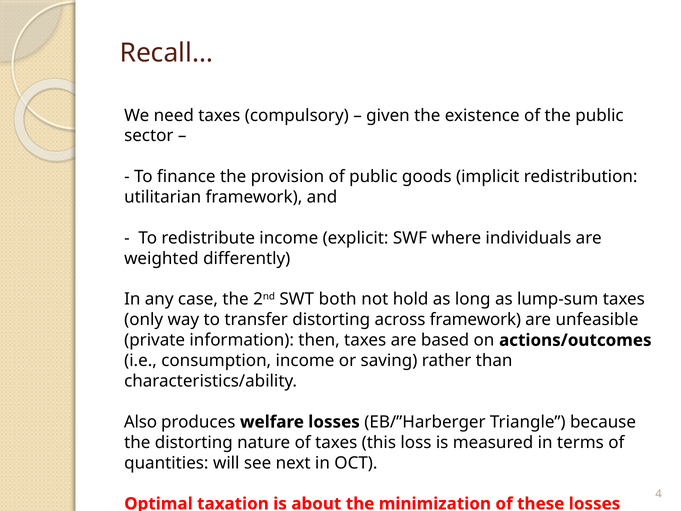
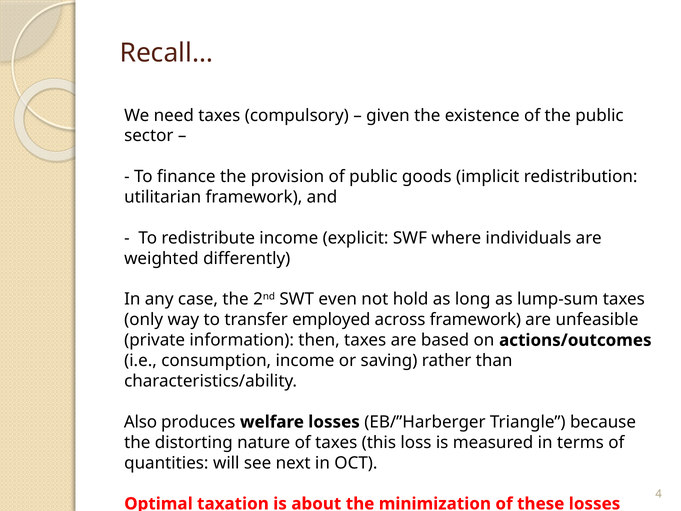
both: both -> even
transfer distorting: distorting -> employed
